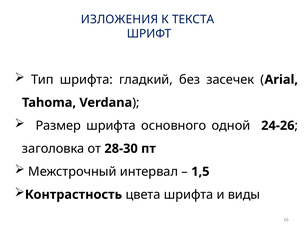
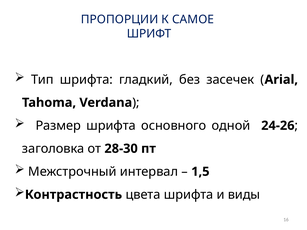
ИЗЛОЖЕНИЯ: ИЗЛОЖЕНИЯ -> ПРОПОРЦИИ
ТЕКСТА: ТЕКСТА -> САМОЕ
